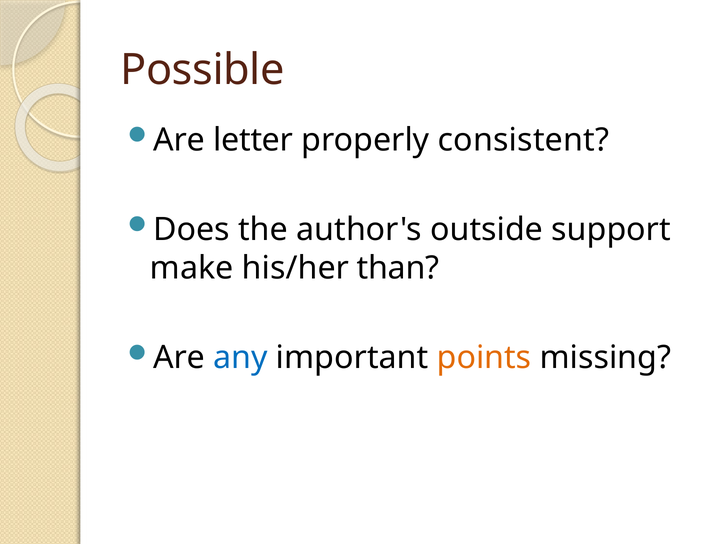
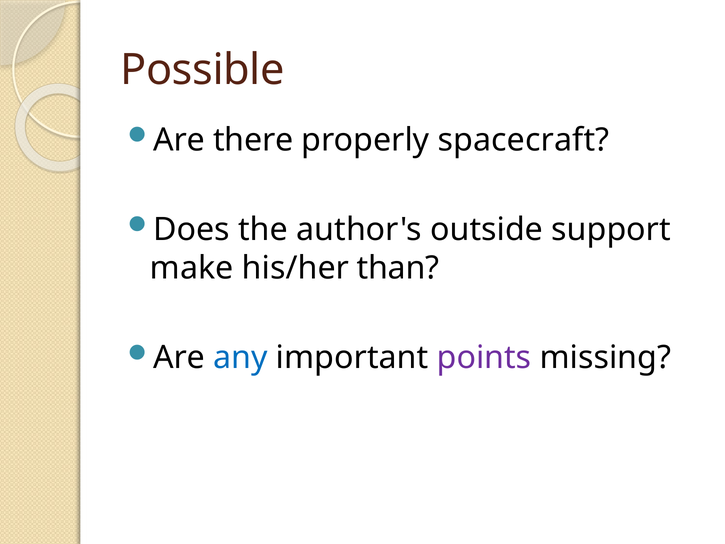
letter: letter -> there
consistent: consistent -> spacecraft
points colour: orange -> purple
